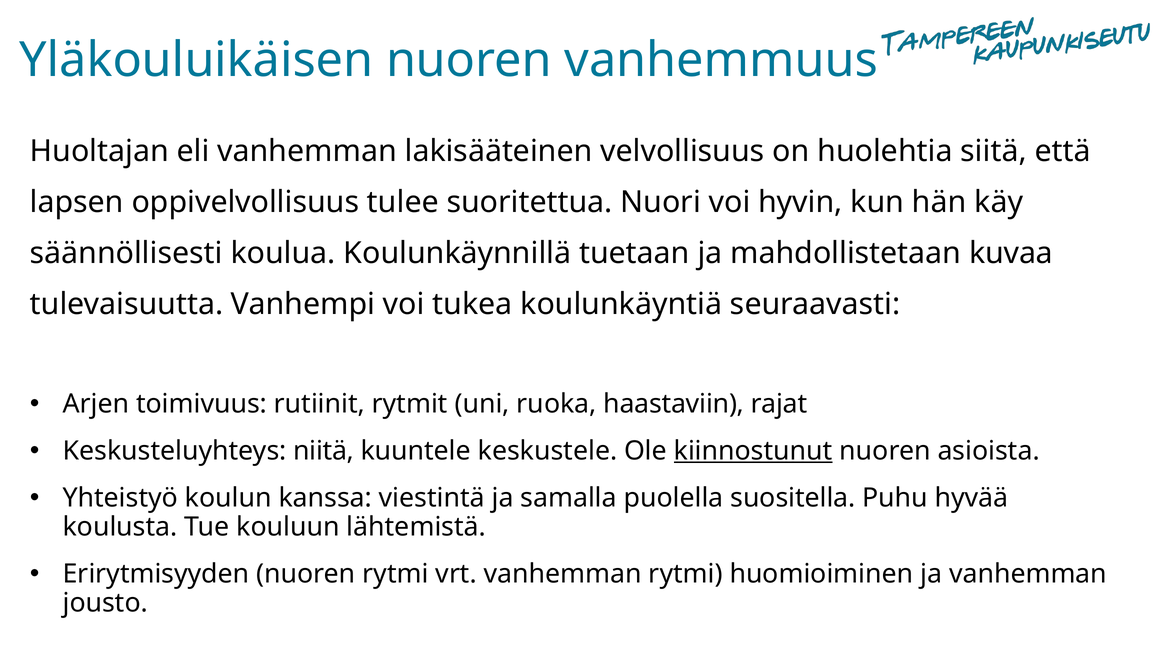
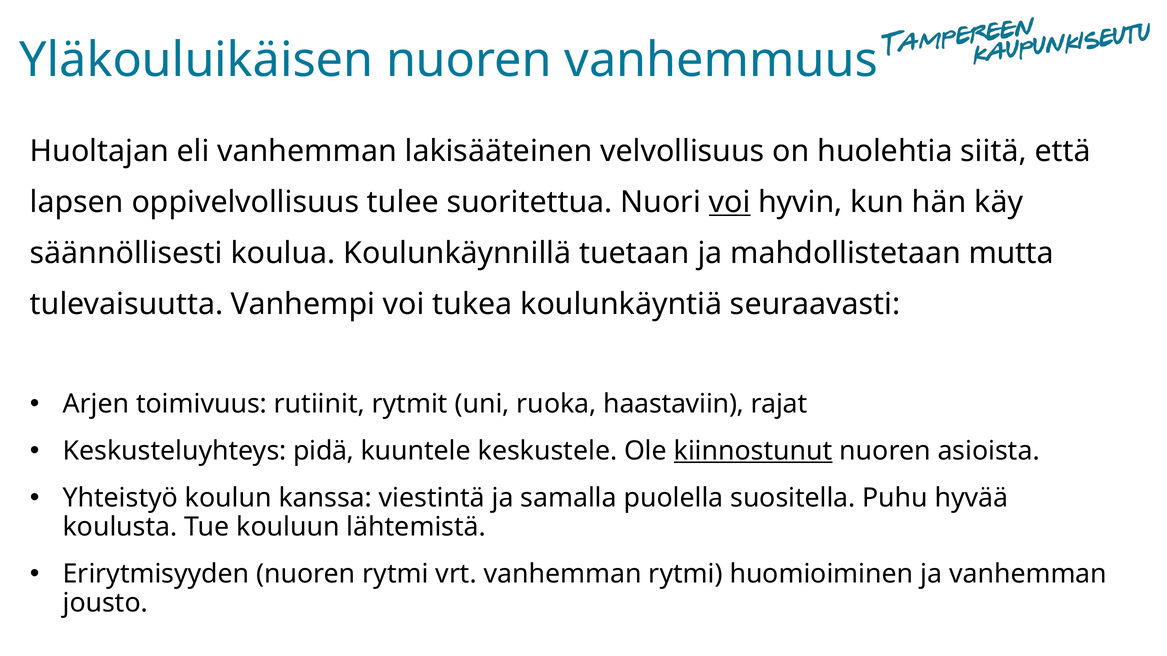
voi at (730, 202) underline: none -> present
kuvaa: kuvaa -> mutta
niitä: niitä -> pidä
